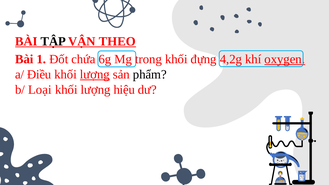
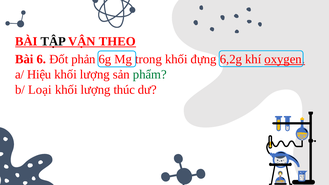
1: 1 -> 6
chứa: chứa -> phản
4,2g: 4,2g -> 6,2g
Điều: Điều -> Hiệu
lượng at (95, 75) underline: present -> none
phẩm colour: black -> green
hiệu: hiệu -> thúc
